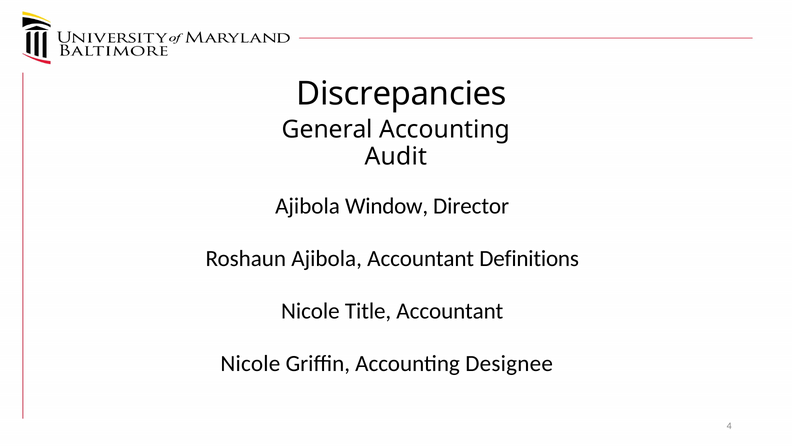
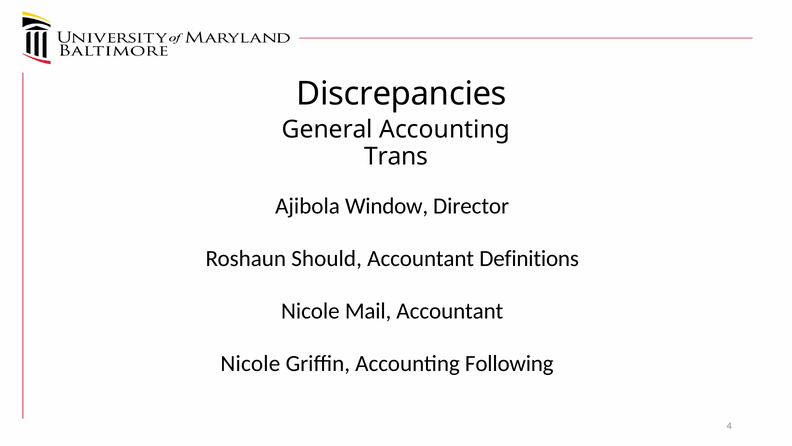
Audit: Audit -> Trans
Roshaun Ajibola: Ajibola -> Should
Title: Title -> Mail
Designee: Designee -> Following
